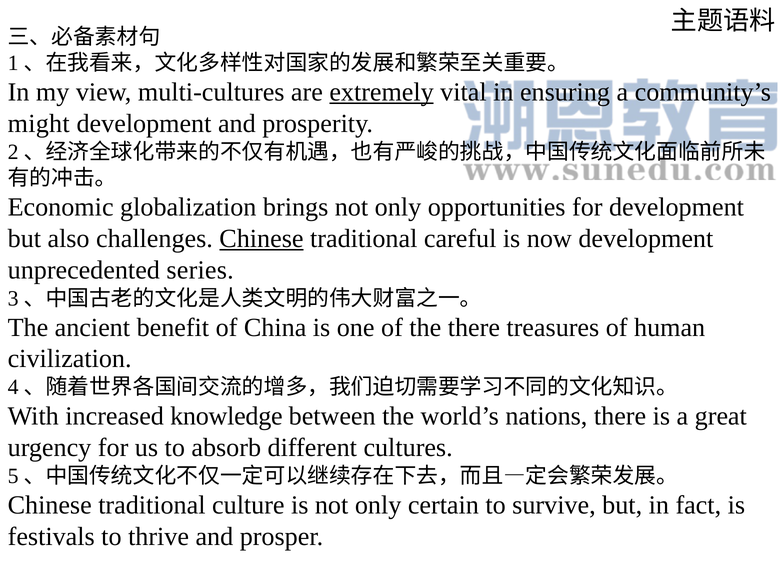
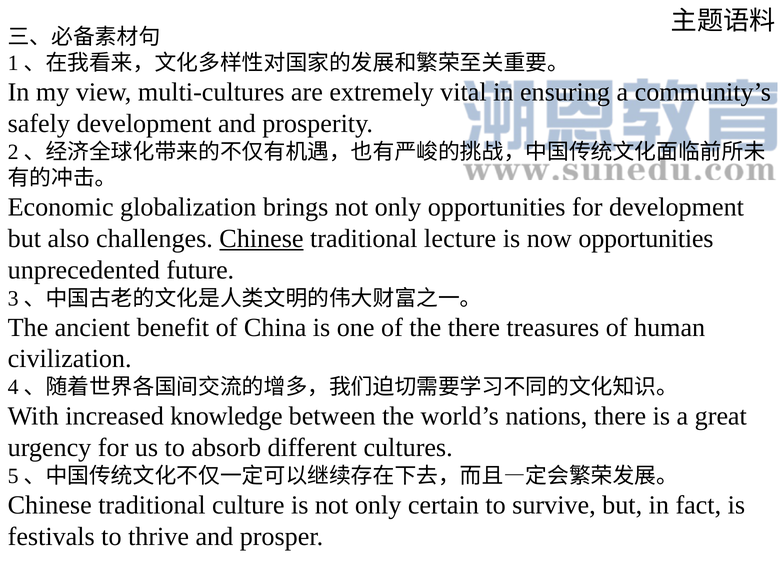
extremely underline: present -> none
might: might -> safely
careful: careful -> lecture
now development: development -> opportunities
series: series -> future
